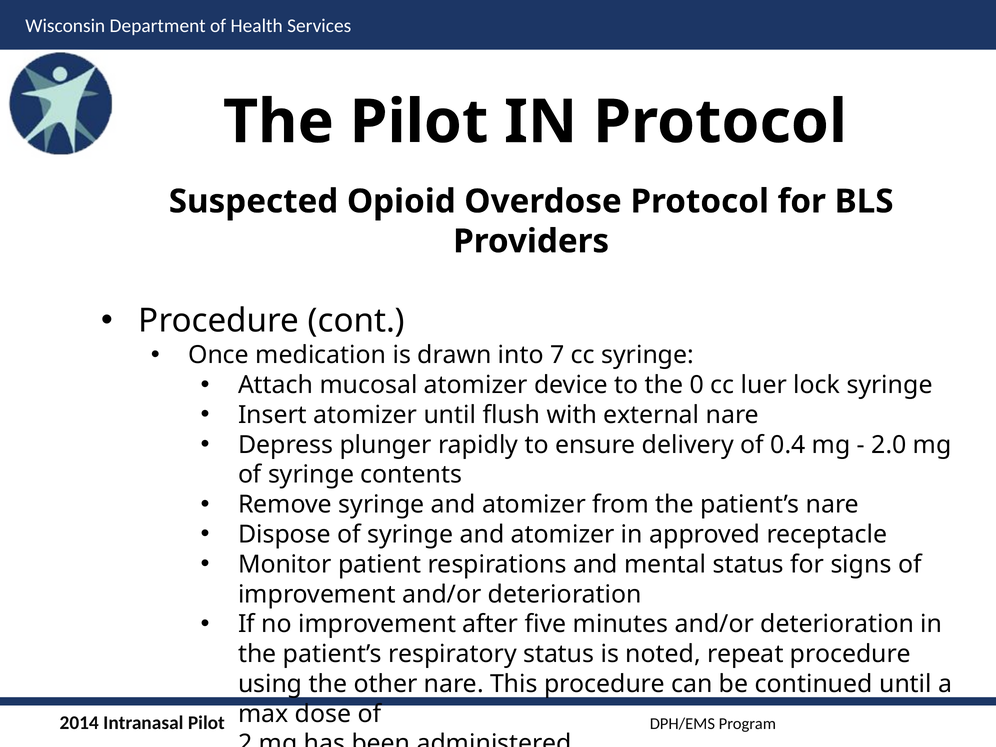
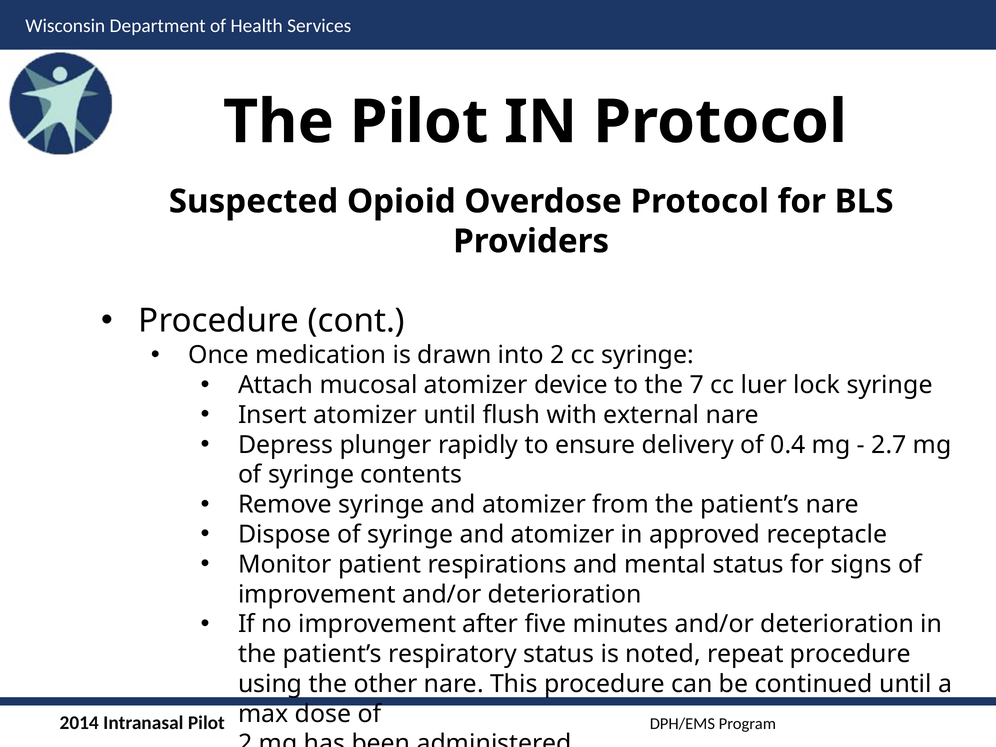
into 7: 7 -> 2
0: 0 -> 7
2.0: 2.0 -> 2.7
